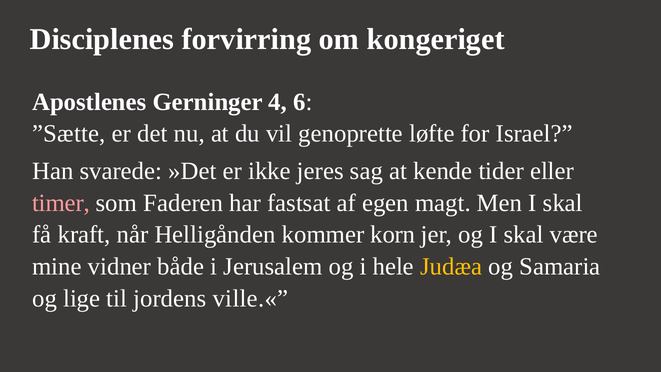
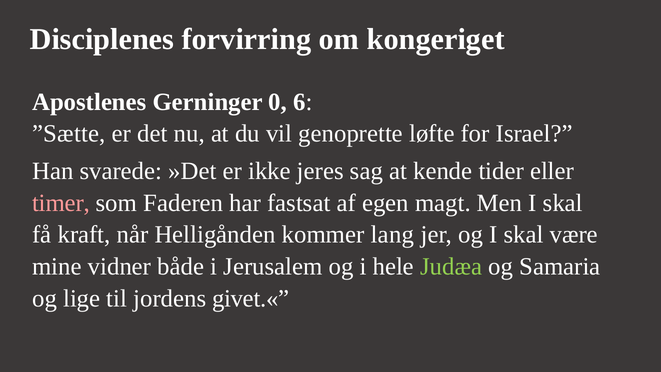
4: 4 -> 0
korn: korn -> lang
Judæa colour: yellow -> light green
ville.«: ville.« -> givet.«
